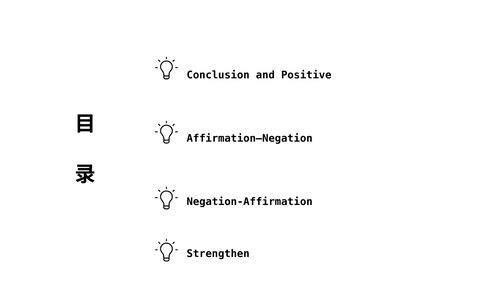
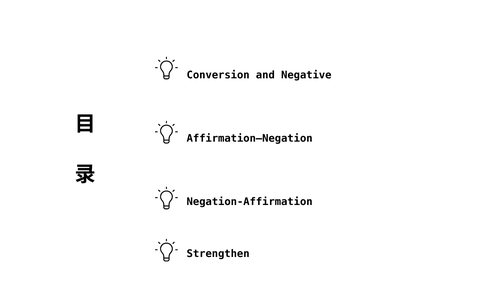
Conclusion: Conclusion -> Conversion
Positive: Positive -> Negative
